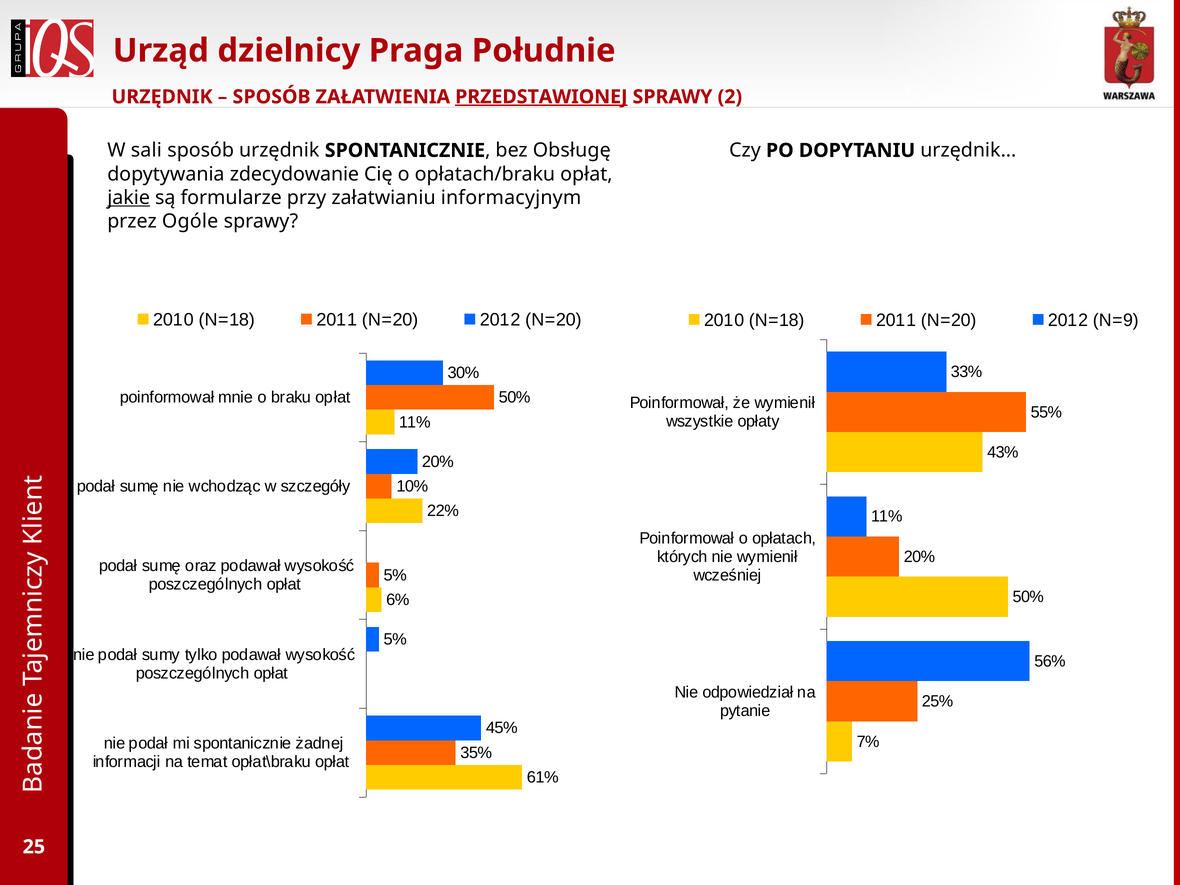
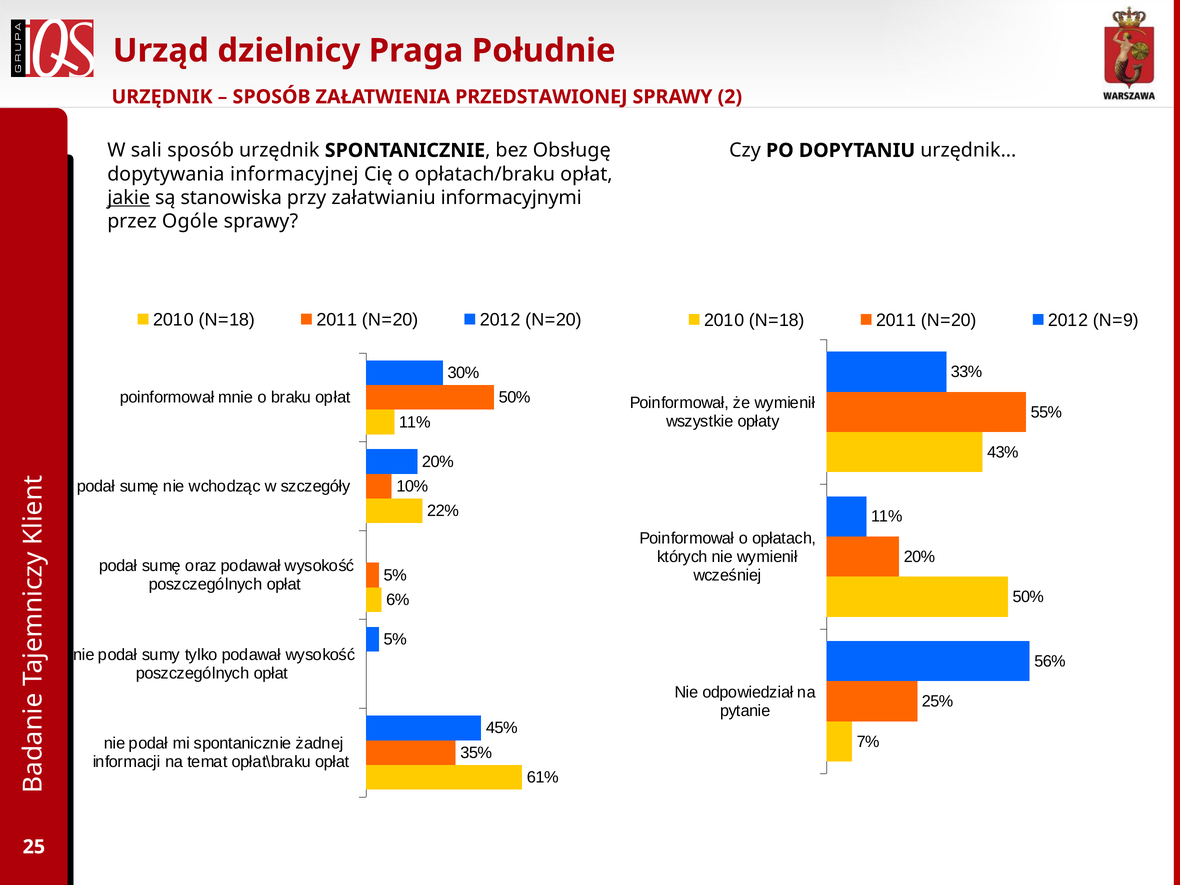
PRZEDSTAWIONEJ underline: present -> none
zdecydowanie: zdecydowanie -> informacyjnej
formularze: formularze -> stanowiska
informacyjnym: informacyjnym -> informacyjnymi
